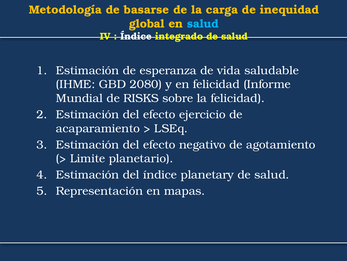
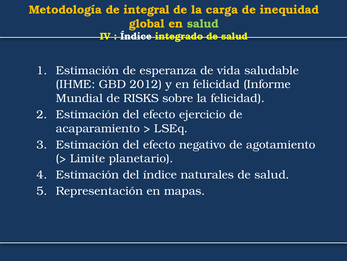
basarse: basarse -> integral
salud at (203, 24) colour: light blue -> light green
2080: 2080 -> 2012
planetary: planetary -> naturales
